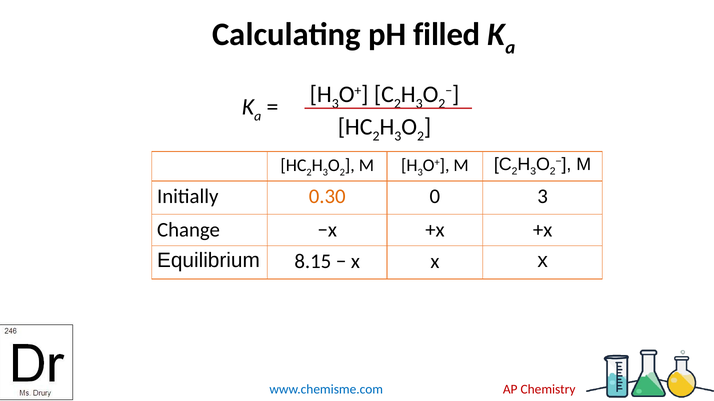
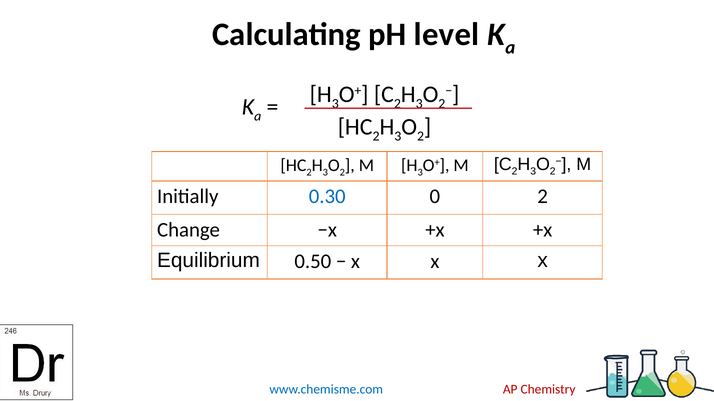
filled: filled -> level
0.30 colour: orange -> blue
0 3: 3 -> 2
8.15: 8.15 -> 0.50
